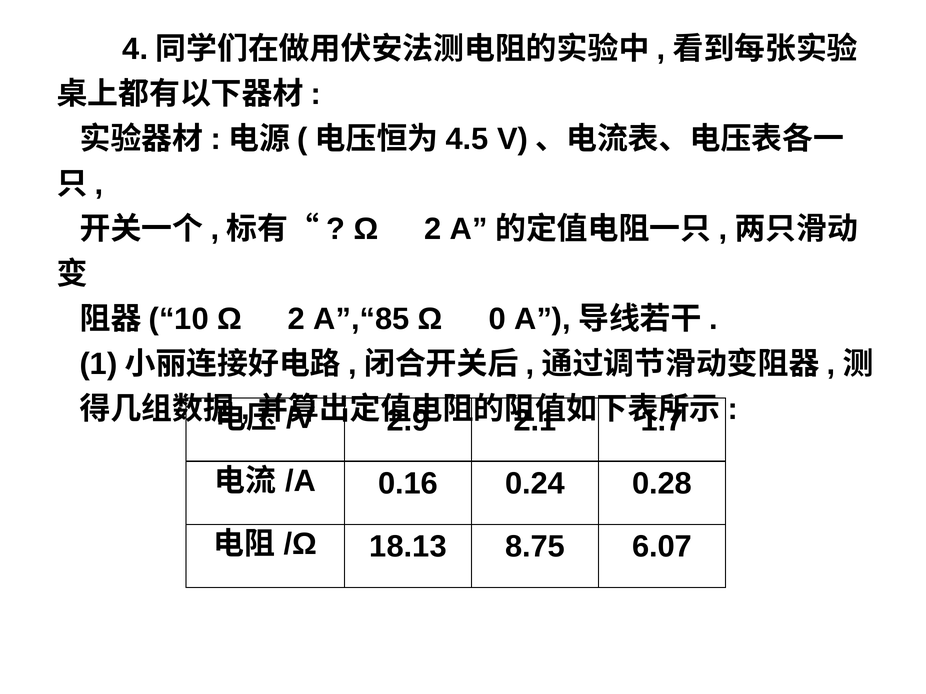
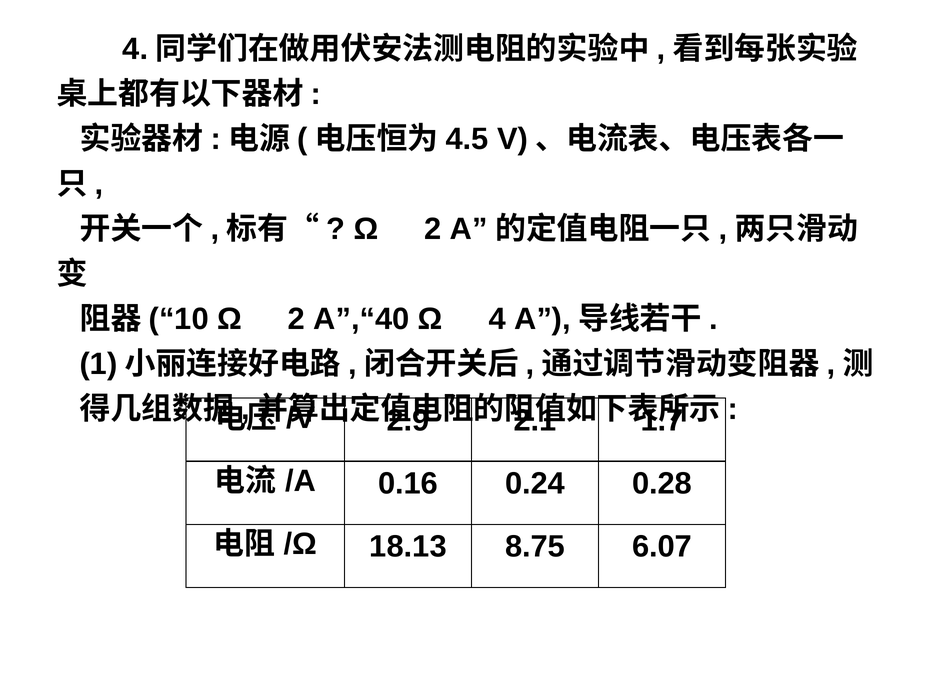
A”,“85: A”,“85 -> A”,“40
0: 0 -> 4
